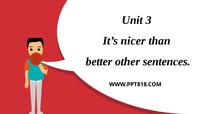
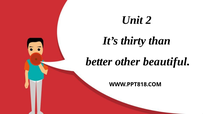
3: 3 -> 2
nicer: nicer -> thirty
sentences: sentences -> beautiful
